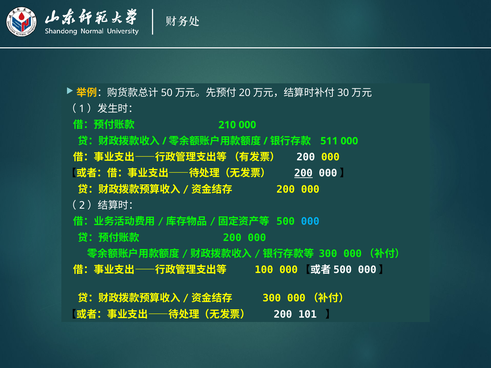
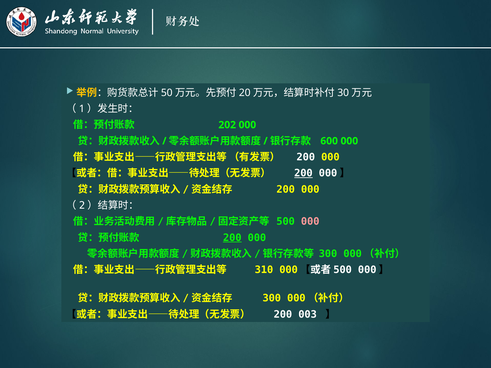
210: 210 -> 202
511: 511 -> 600
000 at (310, 222) colour: light blue -> pink
200 at (232, 238) underline: none -> present
100: 100 -> 310
101: 101 -> 003
